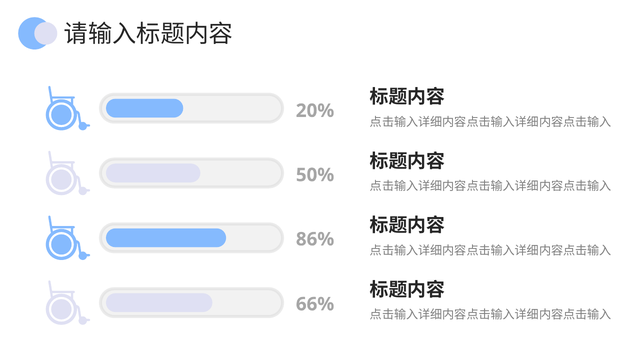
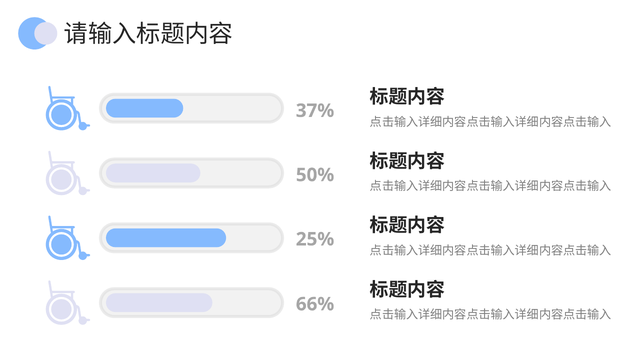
20%: 20% -> 37%
86%: 86% -> 25%
